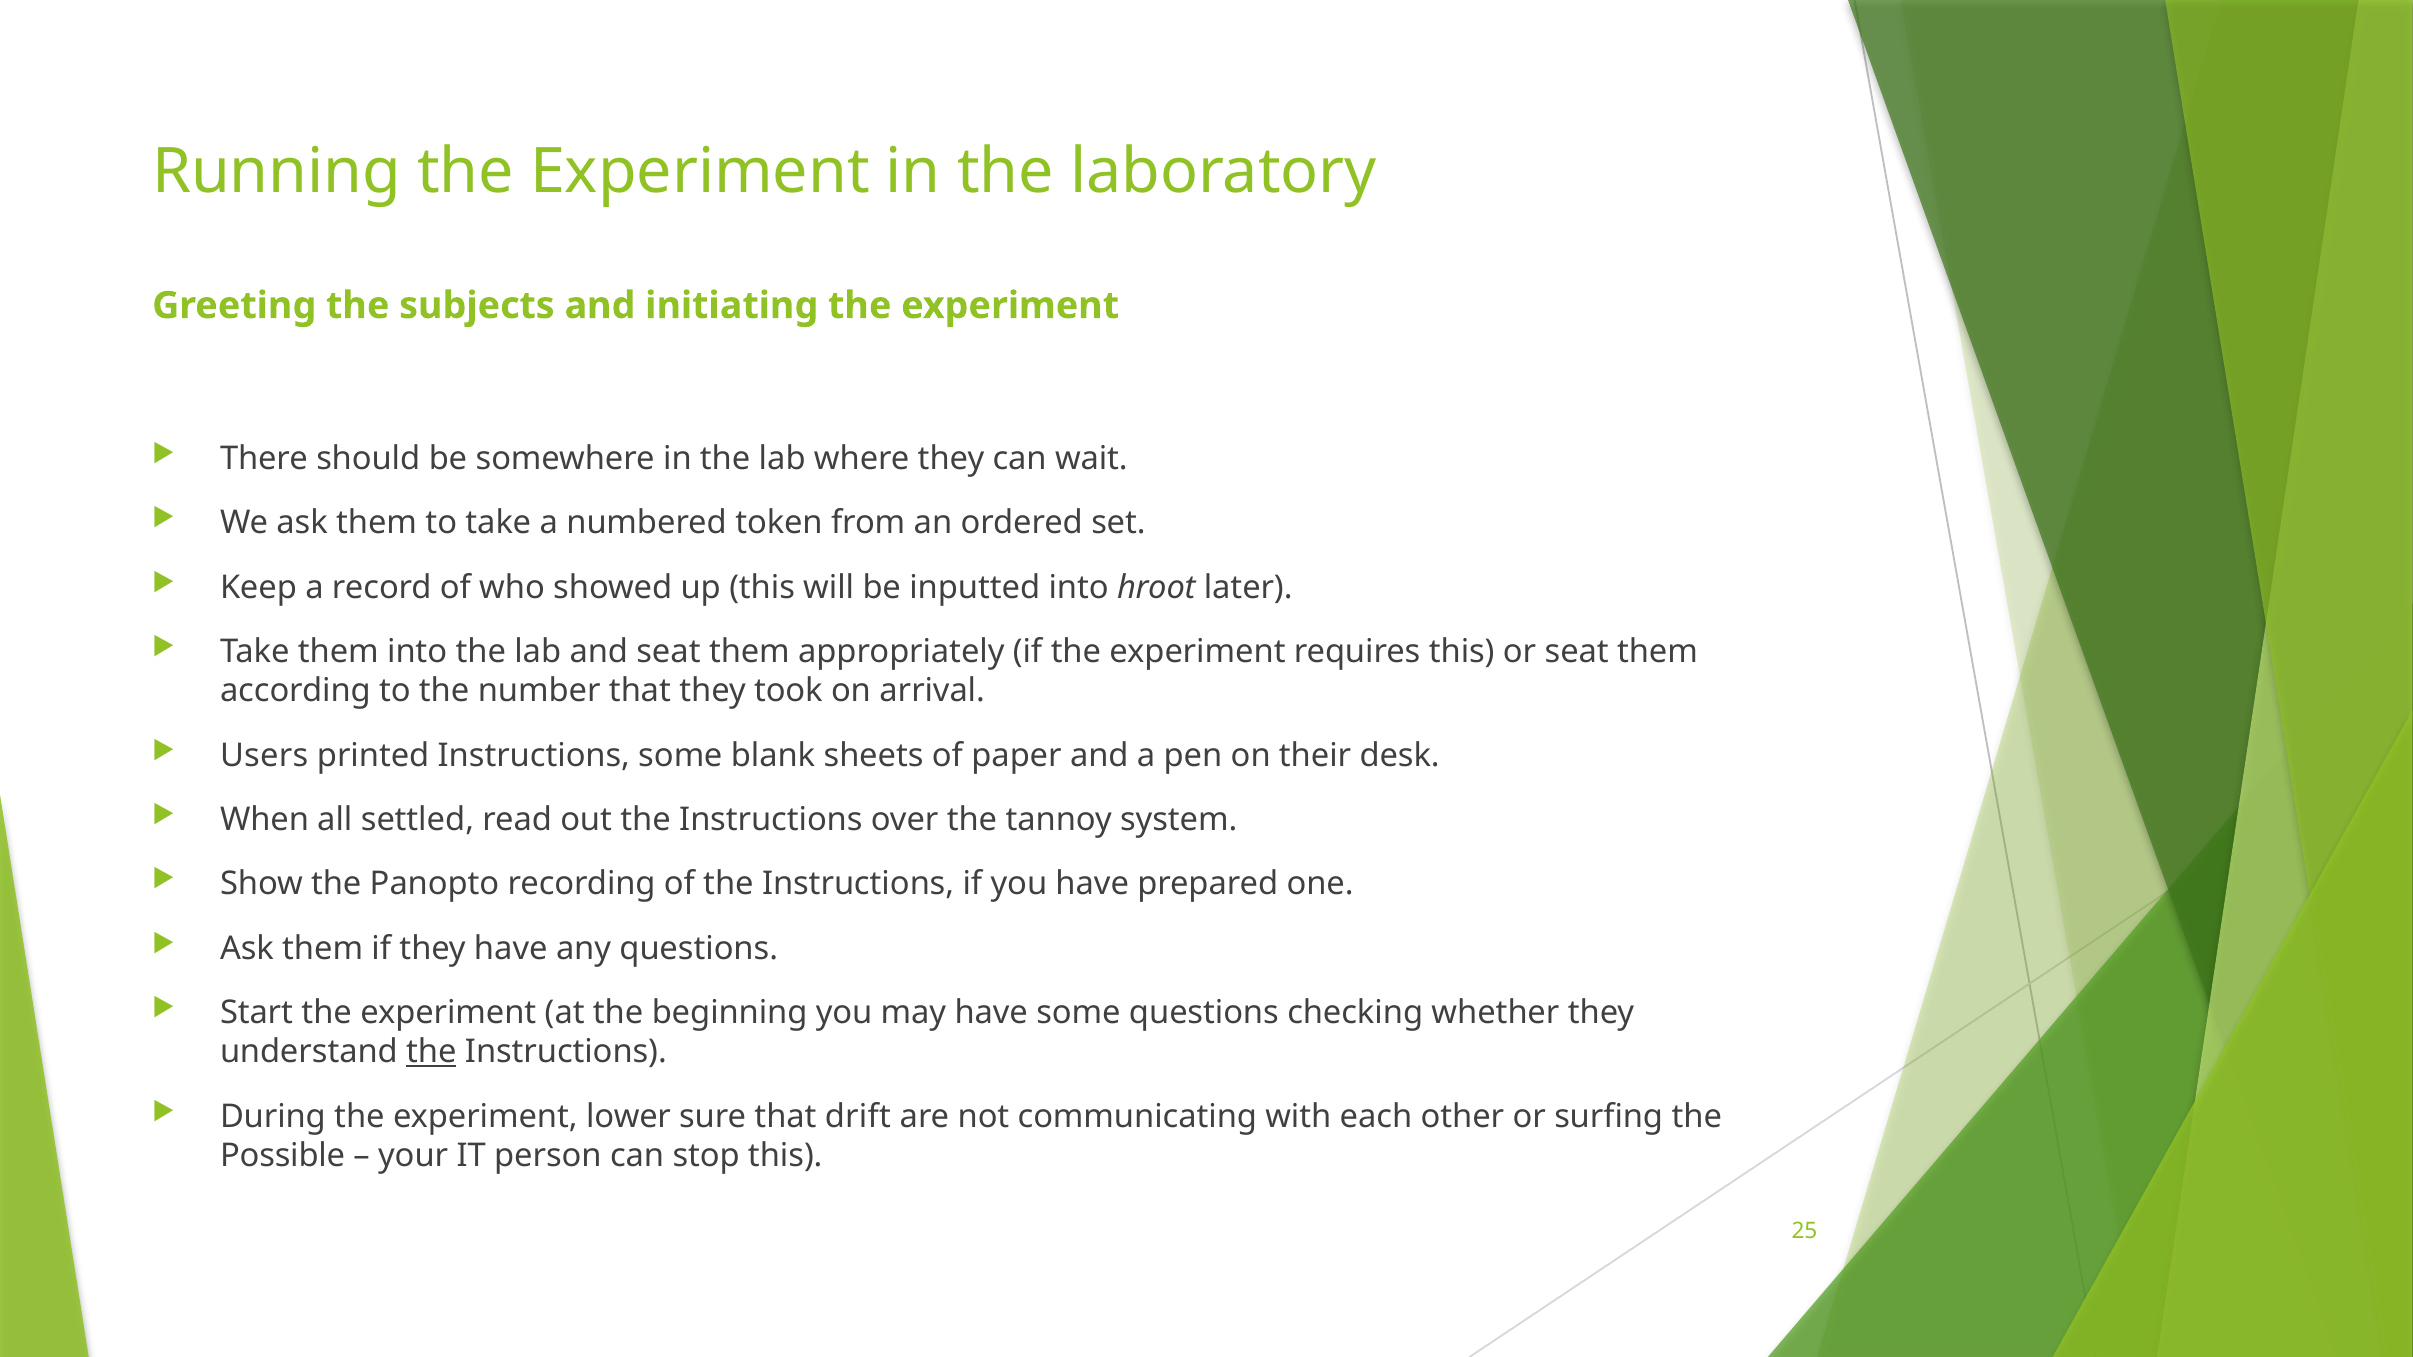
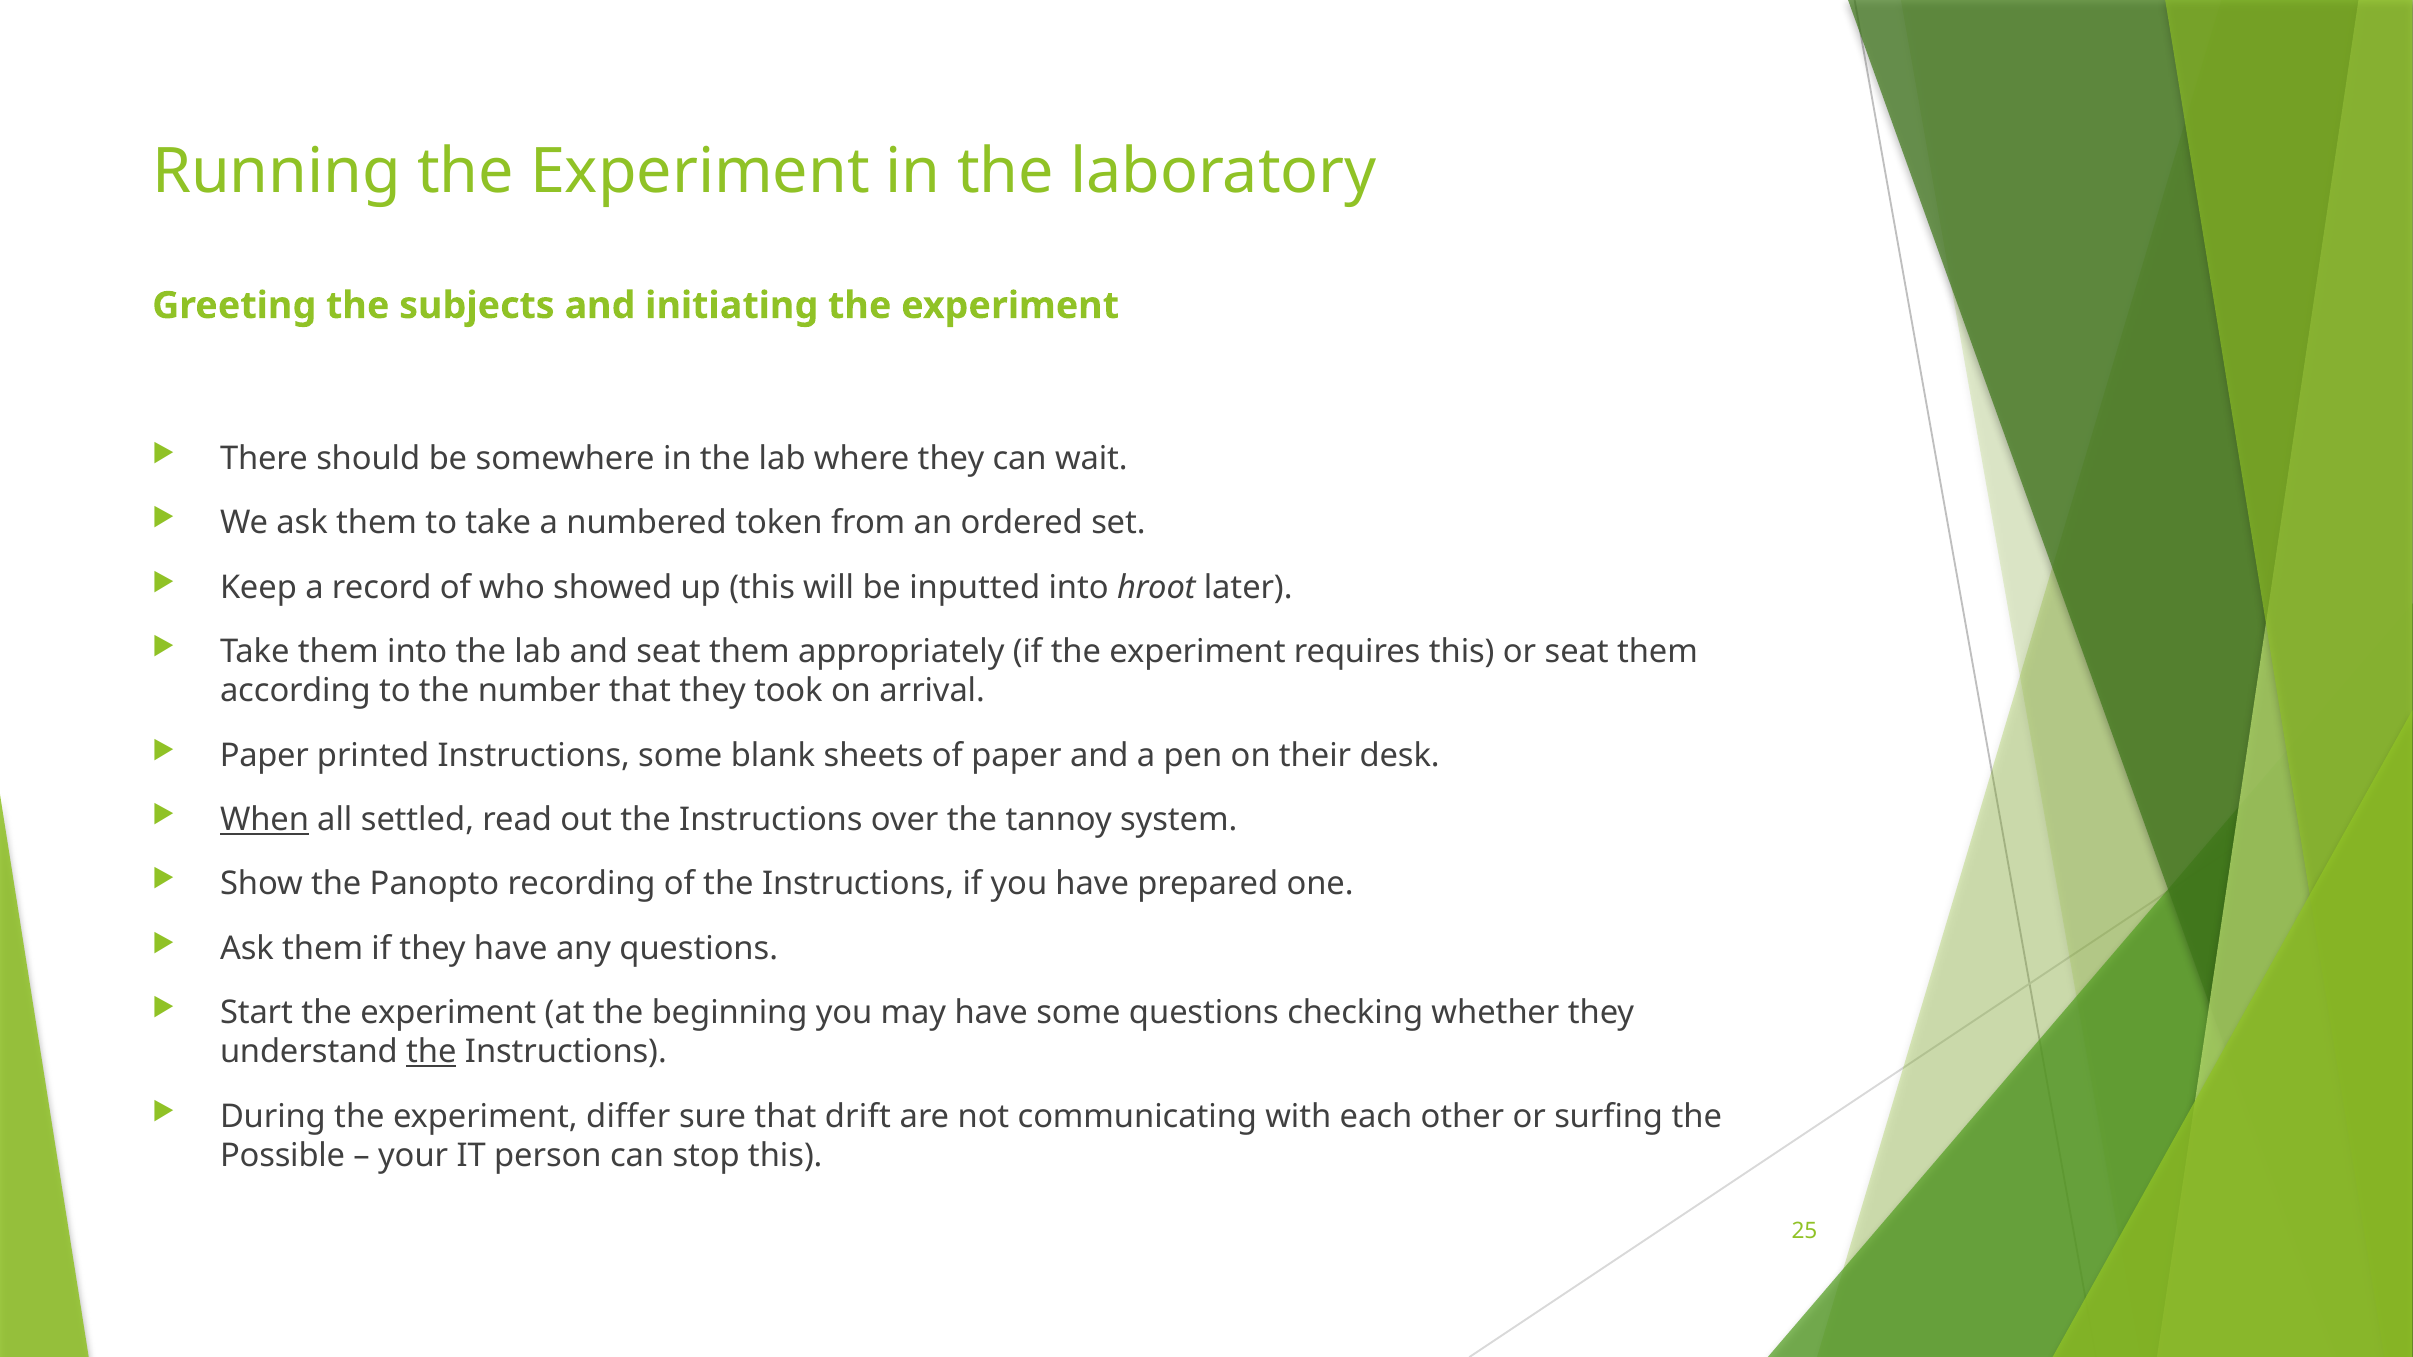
Users at (264, 755): Users -> Paper
When underline: none -> present
lower: lower -> differ
